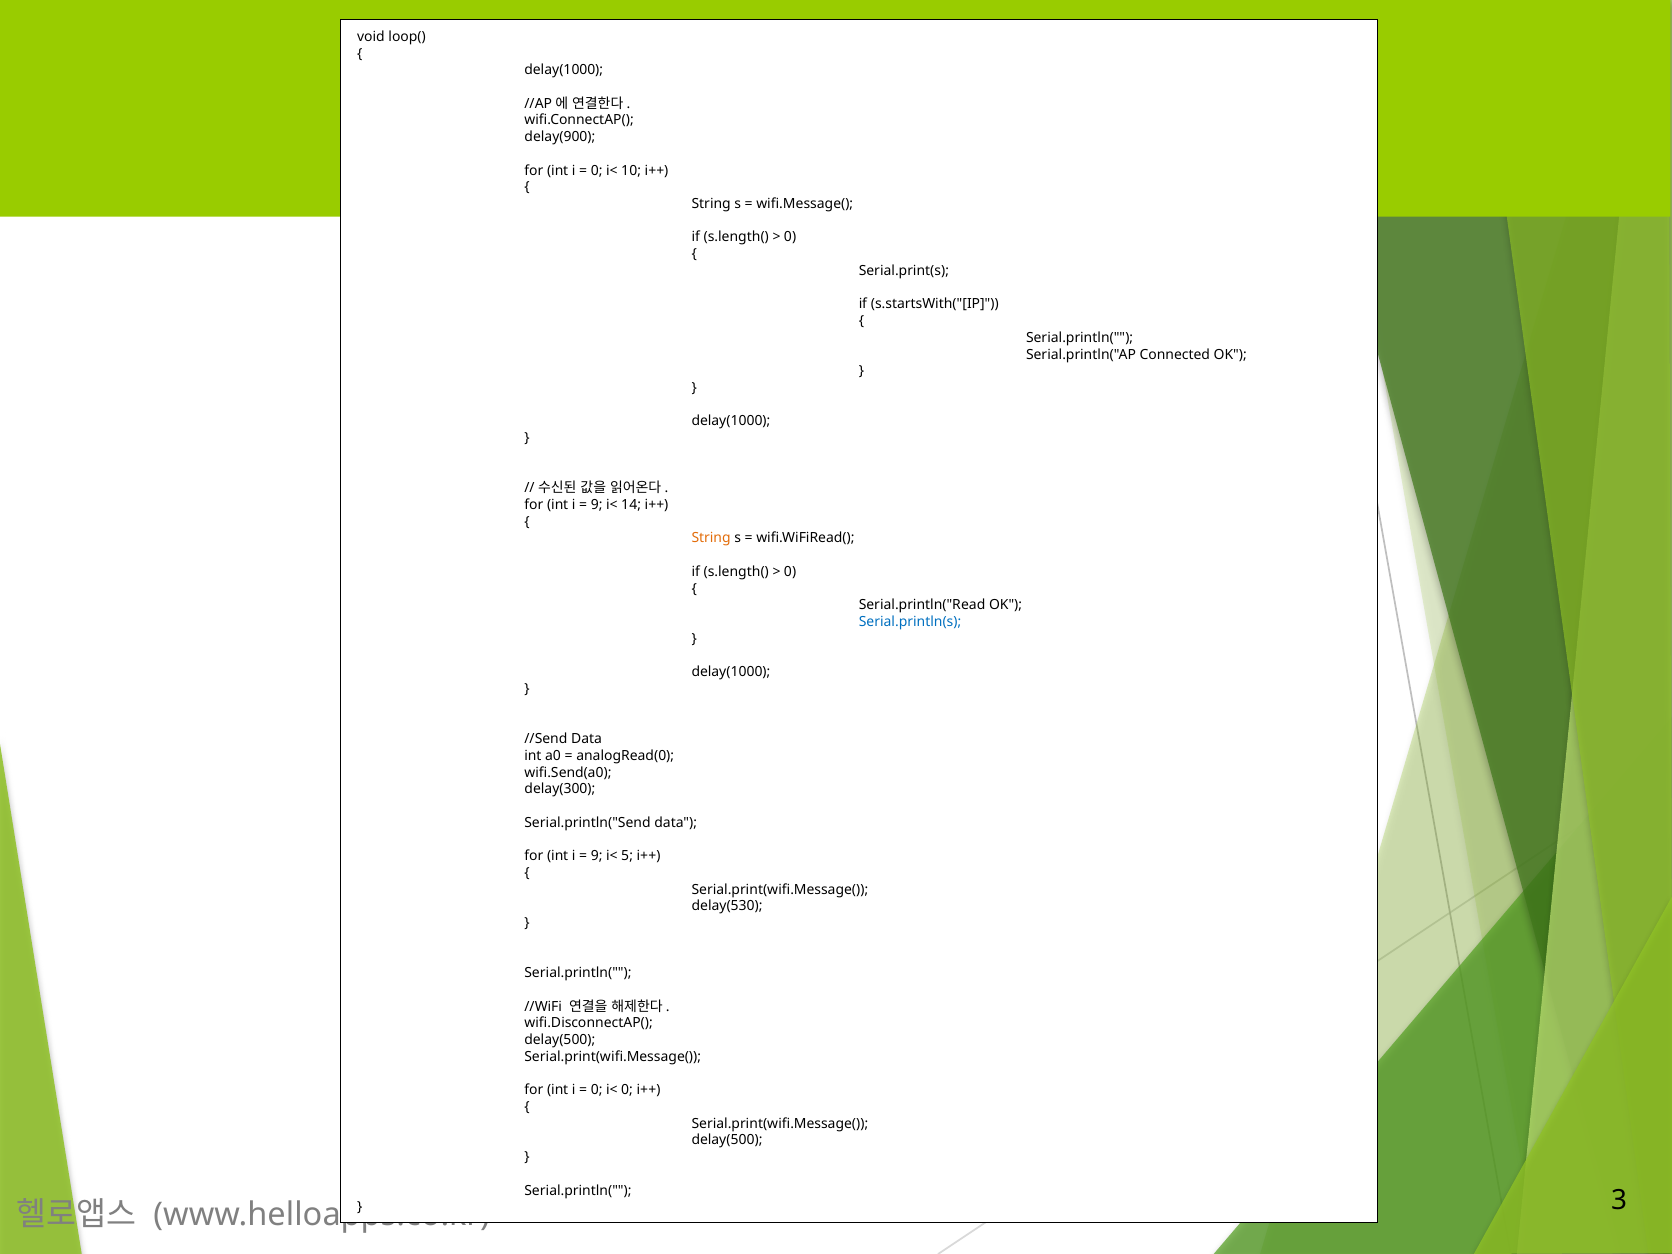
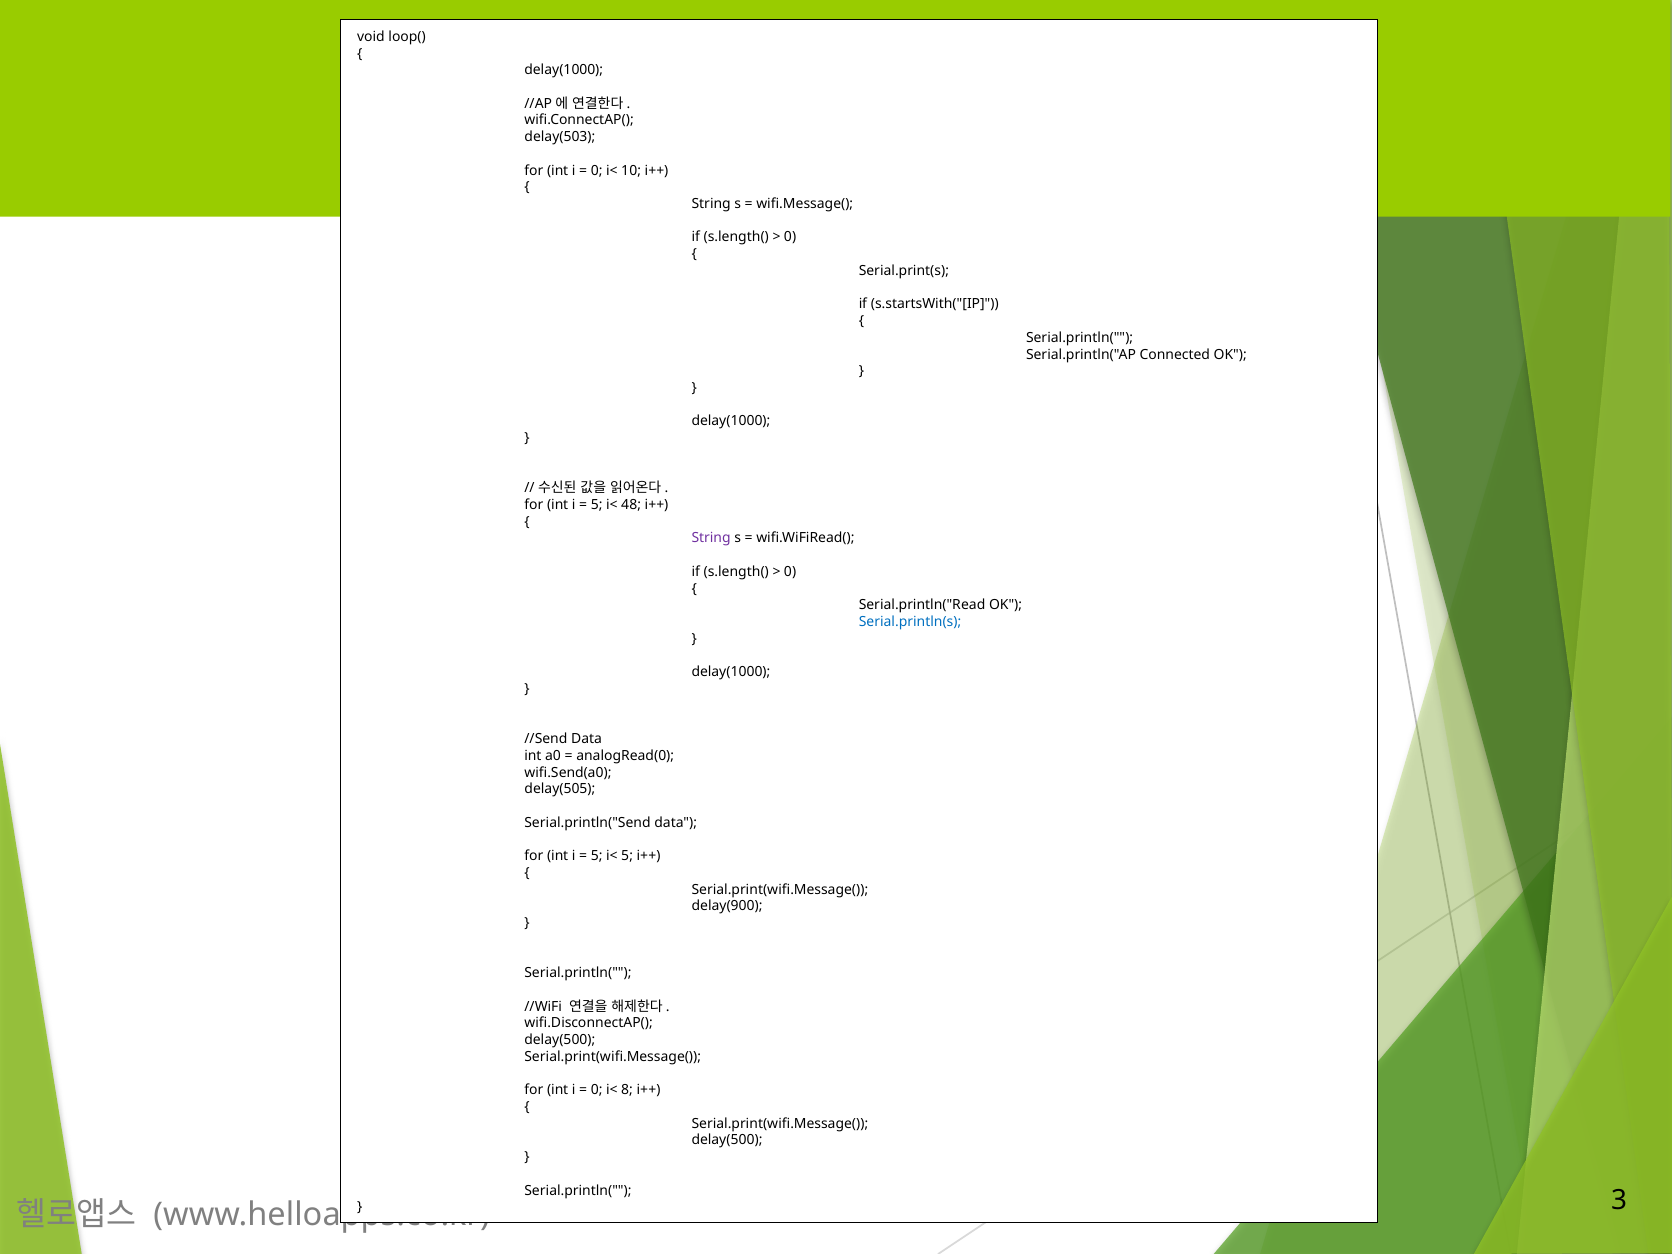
delay(900: delay(900 -> delay(503
9 at (597, 505): 9 -> 5
14: 14 -> 48
String at (711, 538) colour: orange -> purple
delay(300: delay(300 -> delay(505
9 at (597, 856): 9 -> 5
delay(530: delay(530 -> delay(900
i< 0: 0 -> 8
